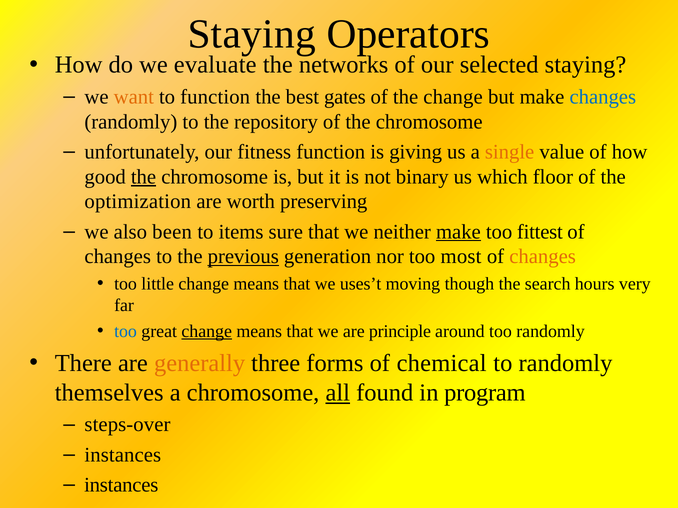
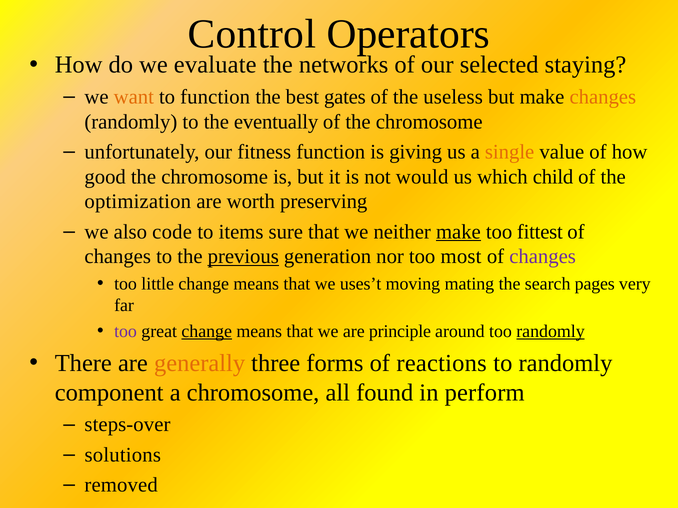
Staying at (252, 34): Staying -> Control
the change: change -> useless
changes at (603, 97) colour: blue -> orange
repository: repository -> eventually
the at (144, 177) underline: present -> none
binary: binary -> would
floor: floor -> child
been: been -> code
changes at (543, 257) colour: orange -> purple
though: though -> mating
hours: hours -> pages
too at (126, 332) colour: blue -> purple
randomly at (551, 332) underline: none -> present
chemical: chemical -> reactions
themselves: themselves -> component
all underline: present -> none
program: program -> perform
instances at (123, 455): instances -> solutions
instances at (121, 485): instances -> removed
